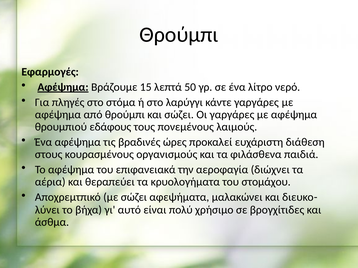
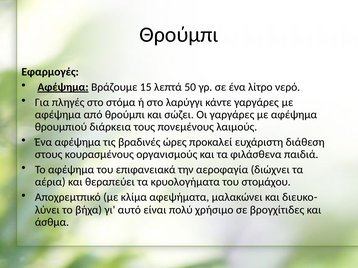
εδάφους: εδάφους -> διάρκεια
με σώζει: σώζει -> κλίμα
